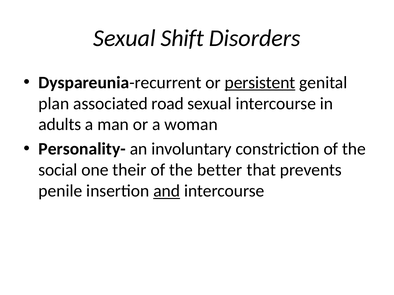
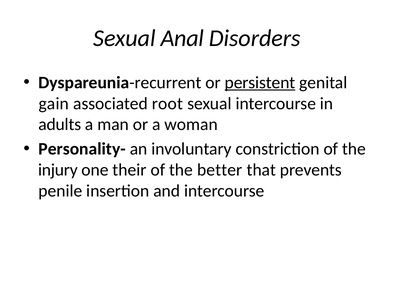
Shift: Shift -> Anal
plan: plan -> gain
road: road -> root
social: social -> injury
and underline: present -> none
